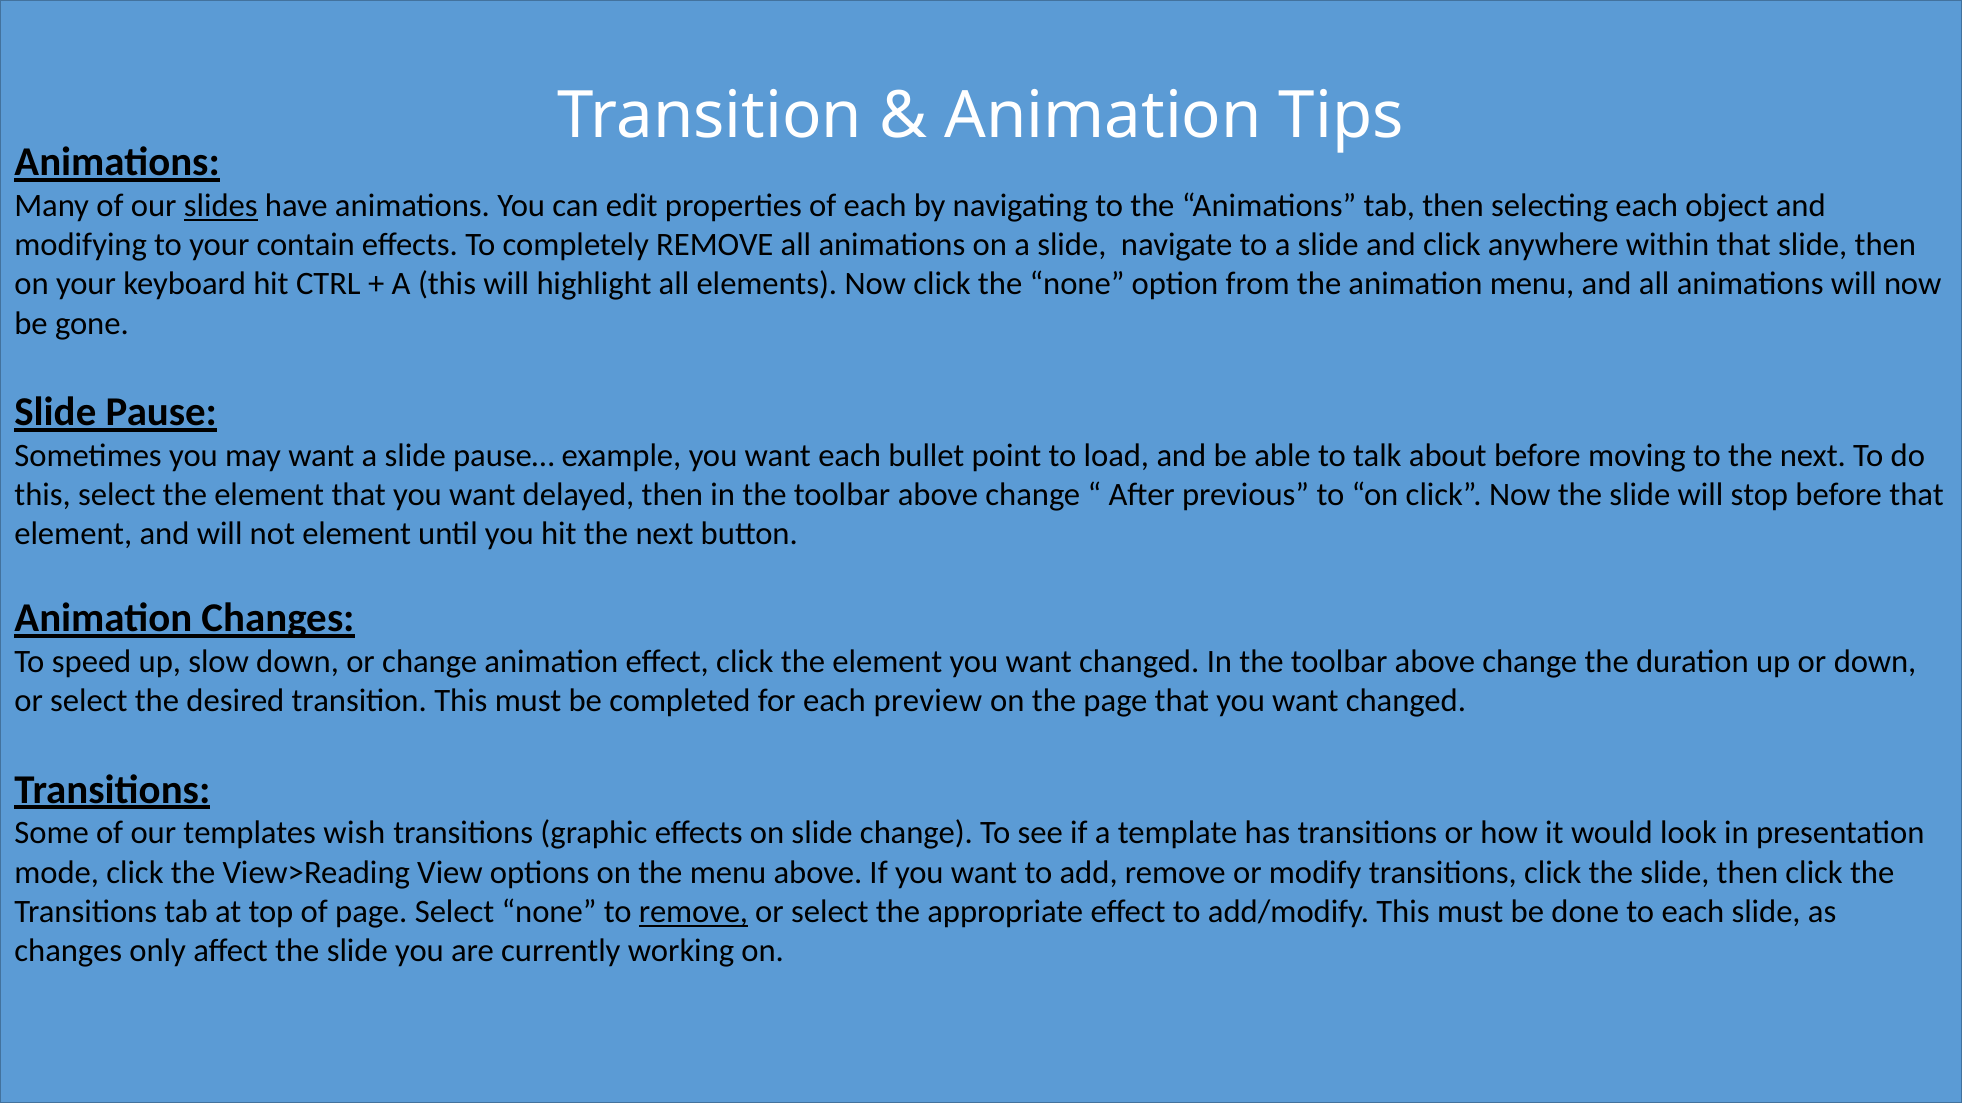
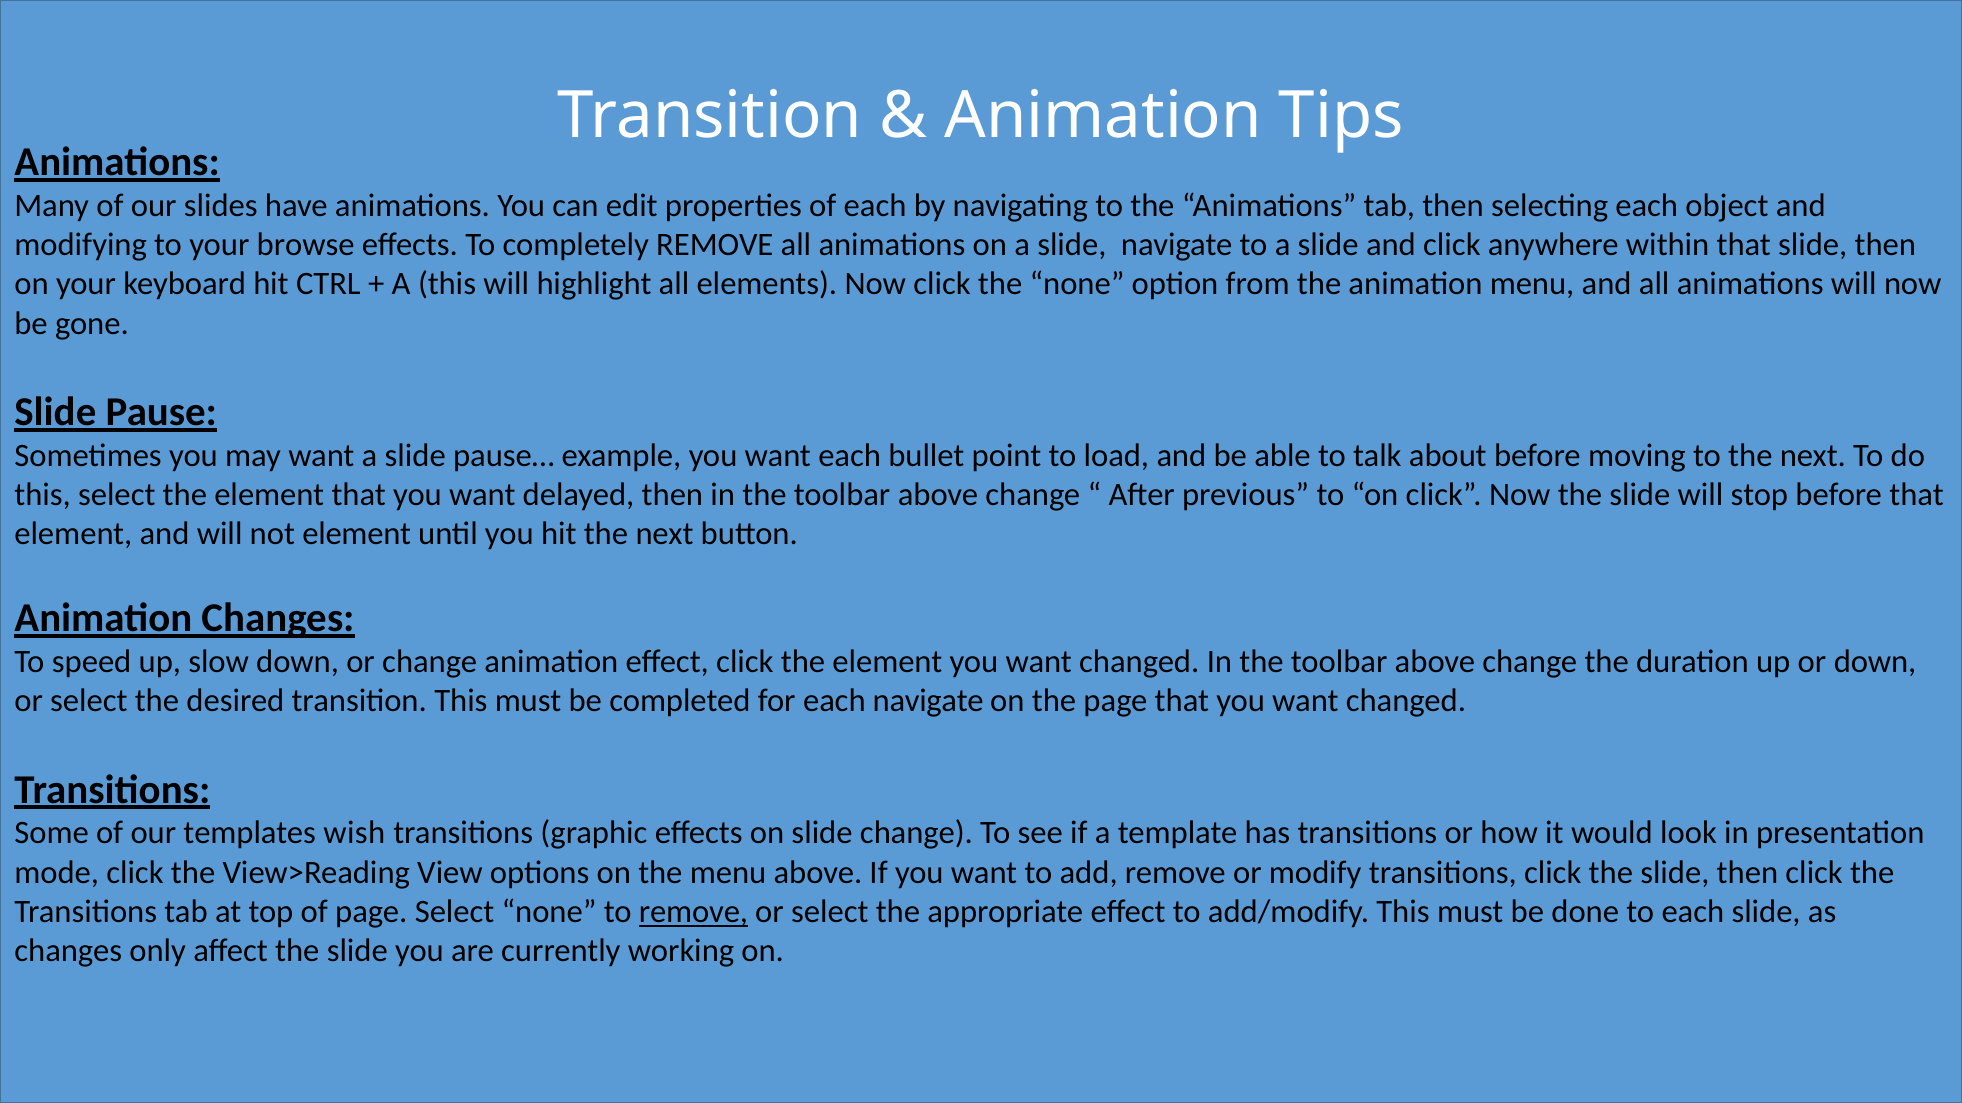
slides underline: present -> none
contain: contain -> browse
each preview: preview -> navigate
